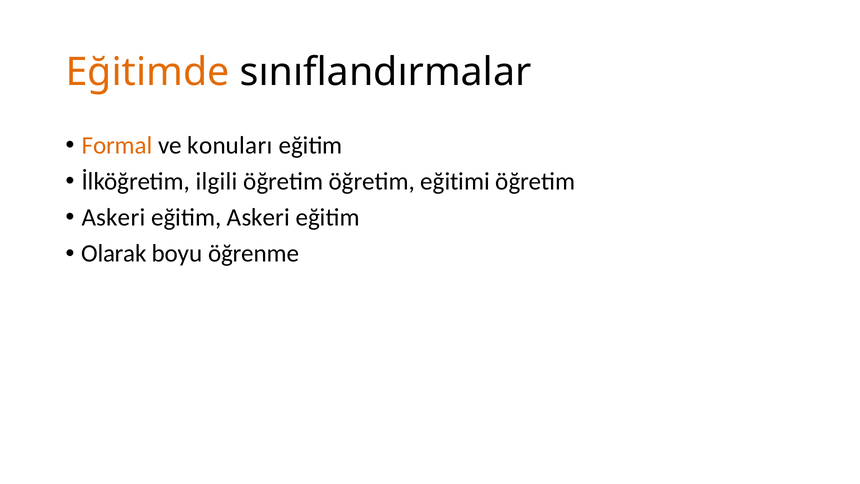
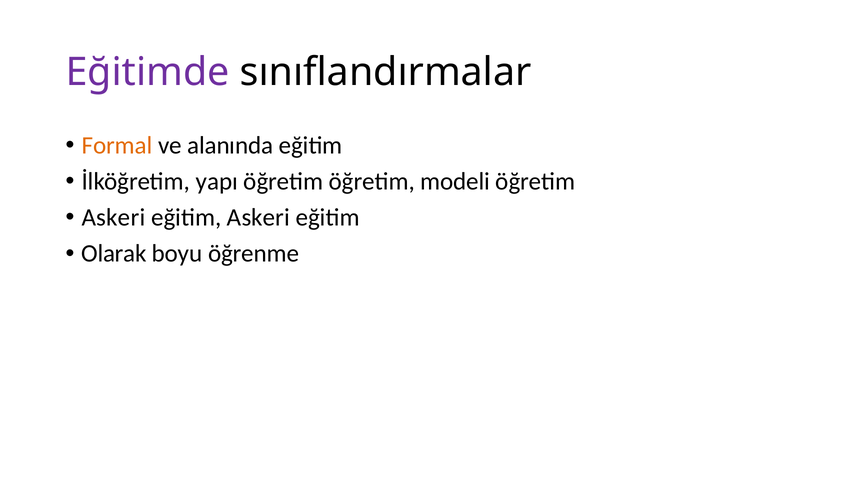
Eğitimde colour: orange -> purple
konuları: konuları -> alanında
ilgili: ilgili -> yapı
eğitimi: eğitimi -> modeli
